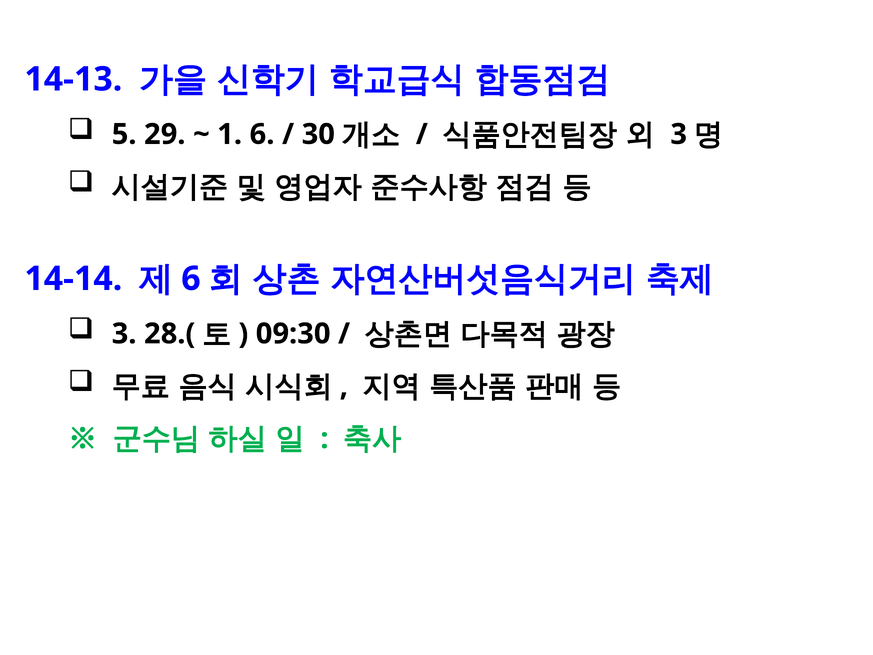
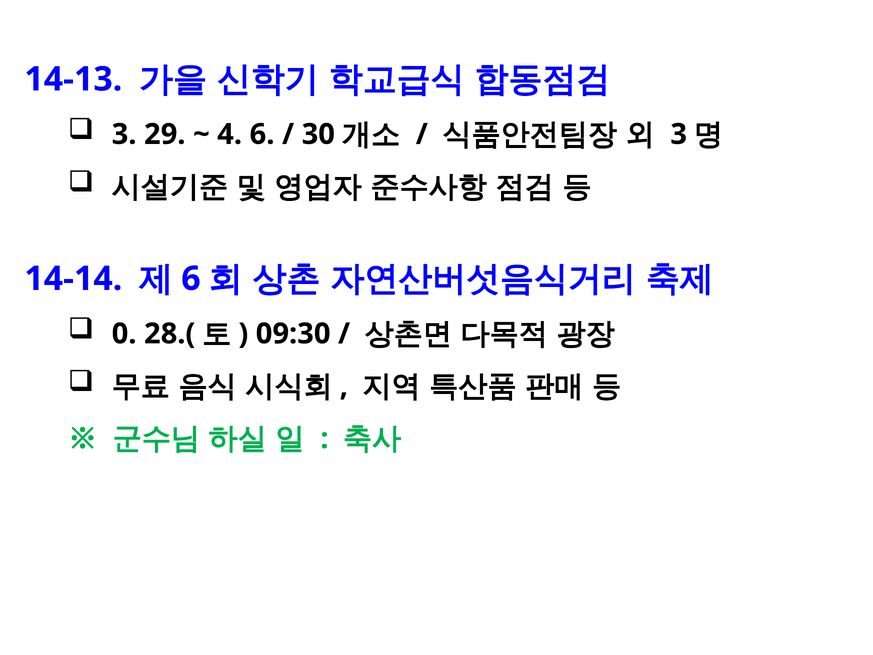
5 at (124, 134): 5 -> 3
1: 1 -> 4
3 at (124, 334): 3 -> 0
